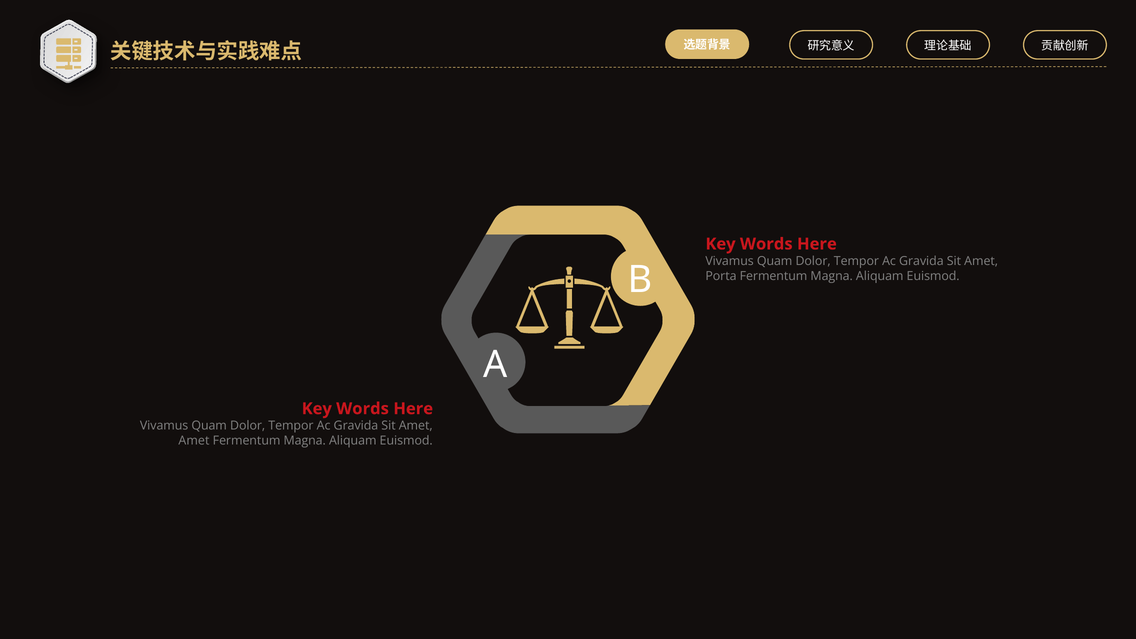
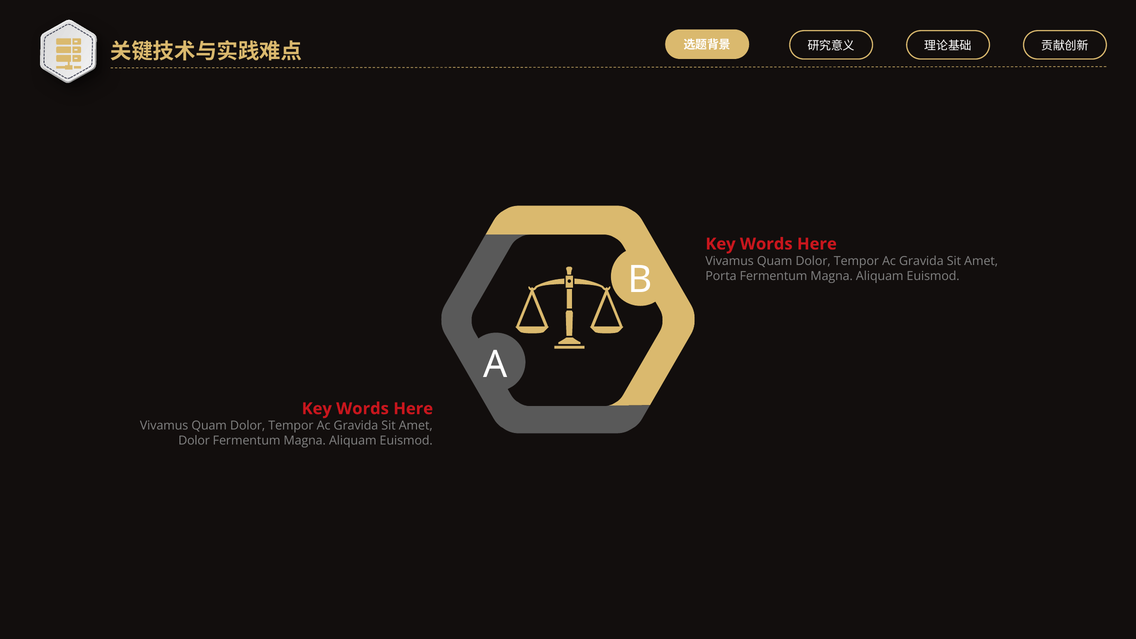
Amet at (194, 441): Amet -> Dolor
